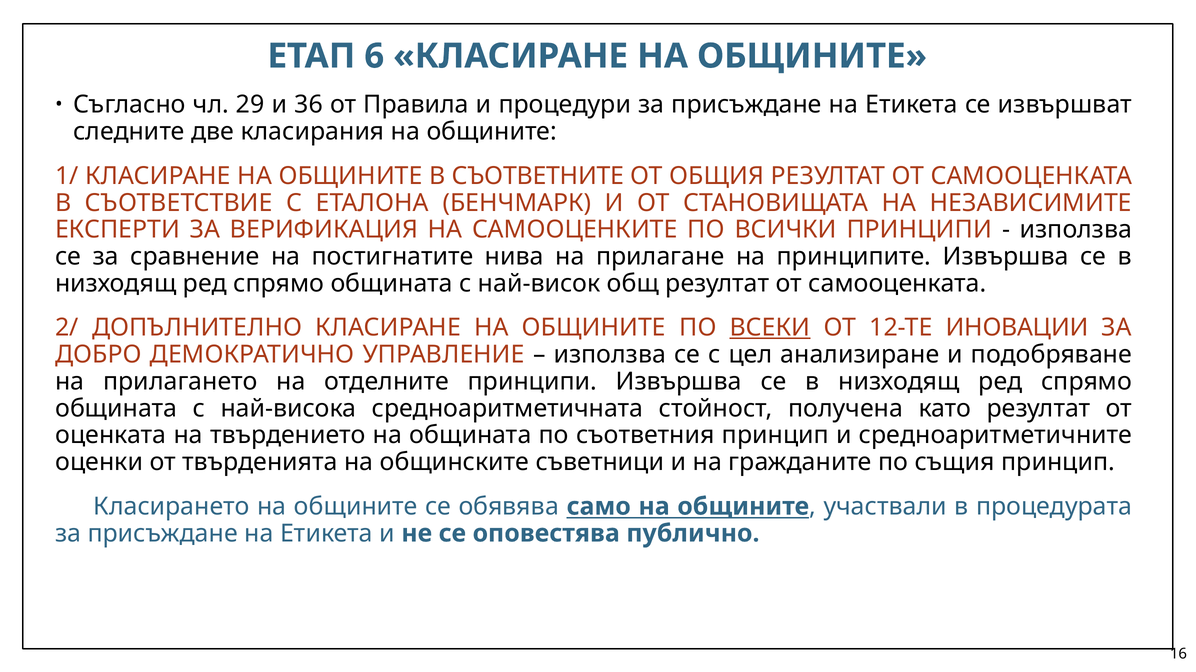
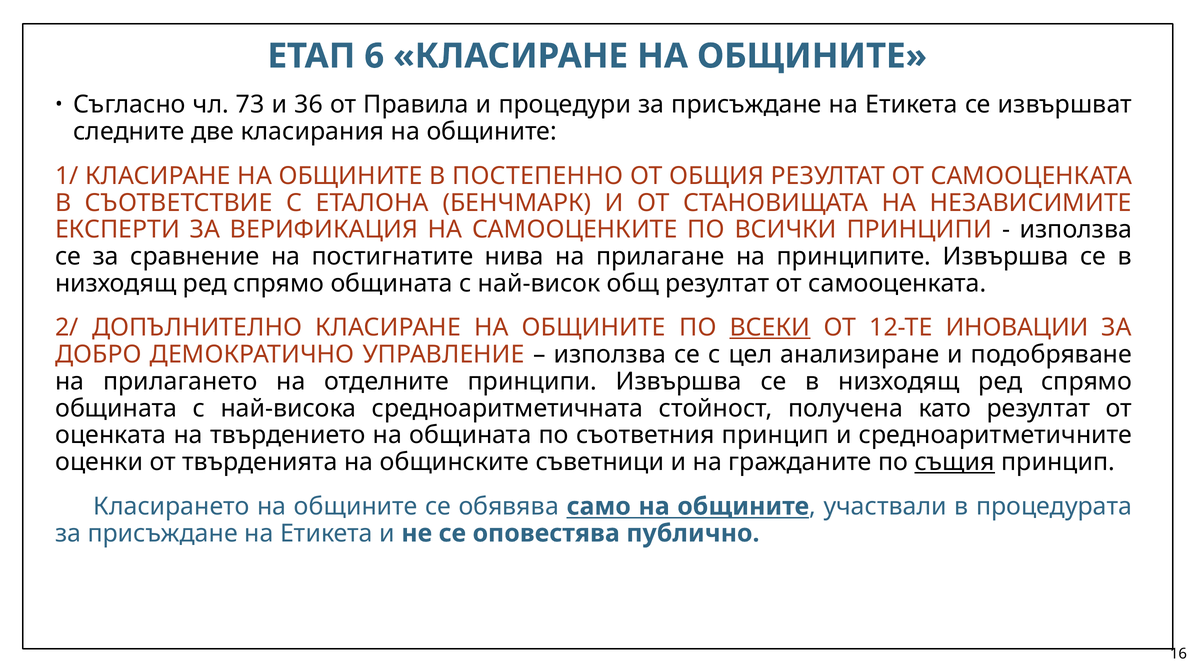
29: 29 -> 73
СЪОТВЕТНИТЕ: СЪОТВЕТНИТЕ -> ПОСТЕПЕННО
същия underline: none -> present
